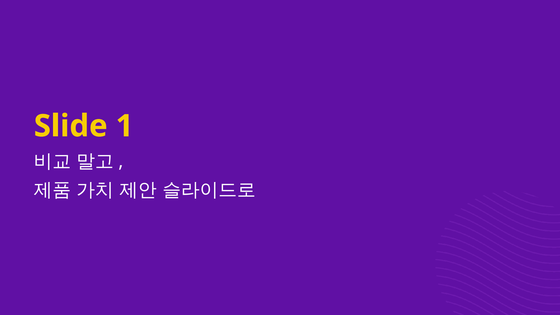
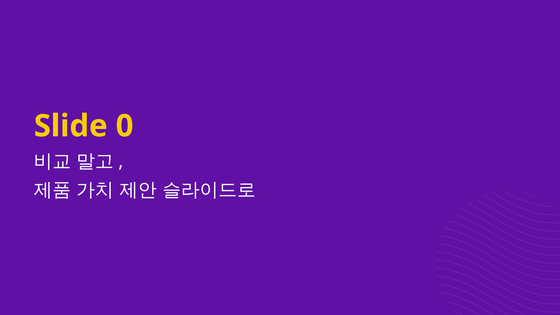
1: 1 -> 0
